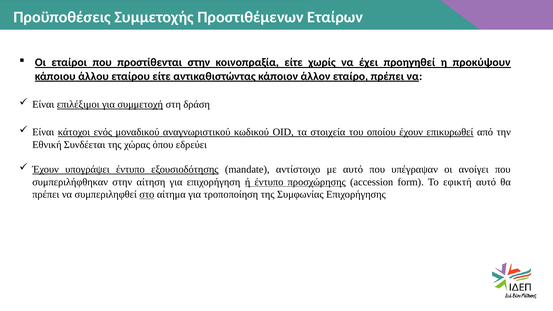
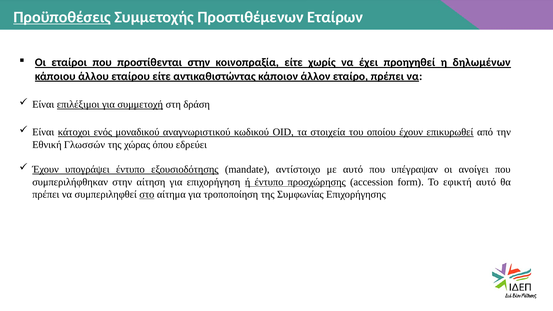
Προϋποθέσεις underline: none -> present
προκύψουν: προκύψουν -> δηλωμένων
Συνδέεται: Συνδέεται -> Γλωσσών
